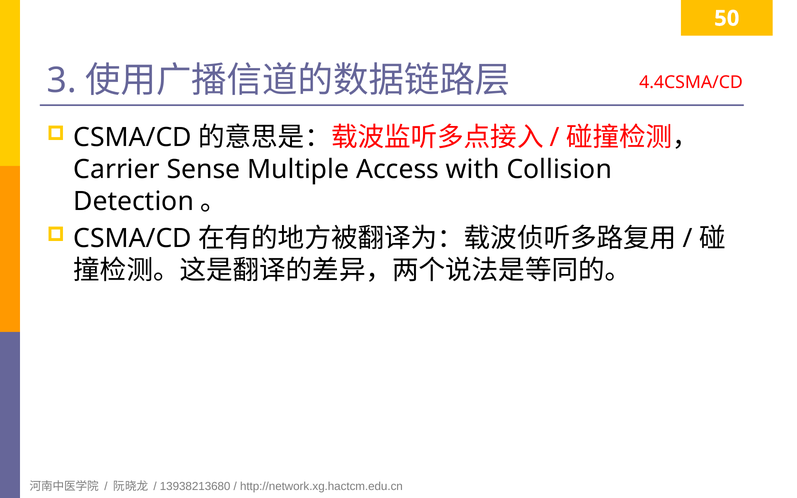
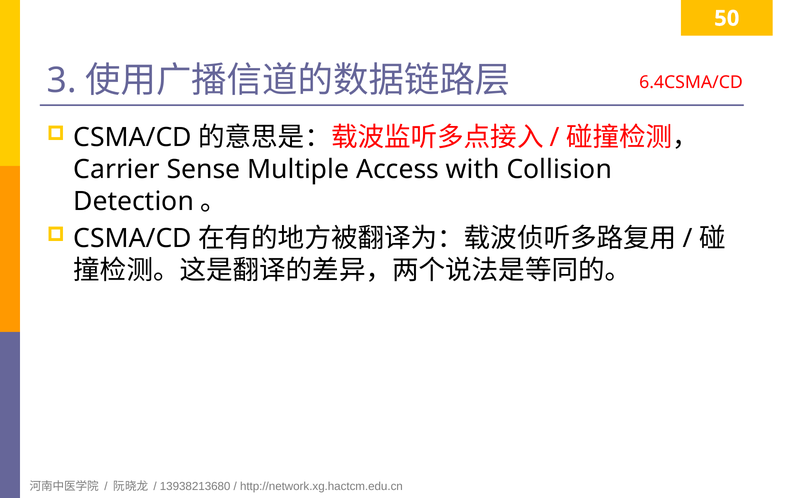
4.4CSMA/CD: 4.4CSMA/CD -> 6.4CSMA/CD
